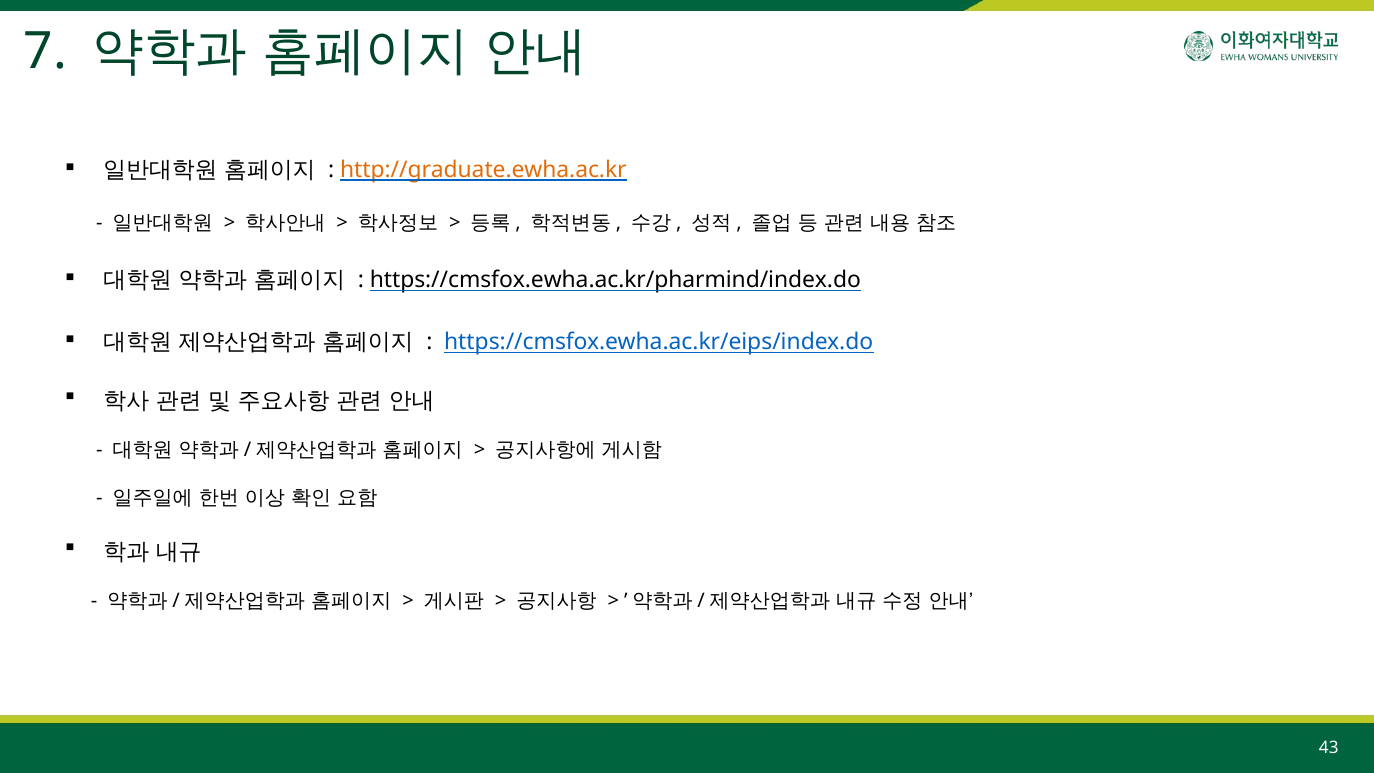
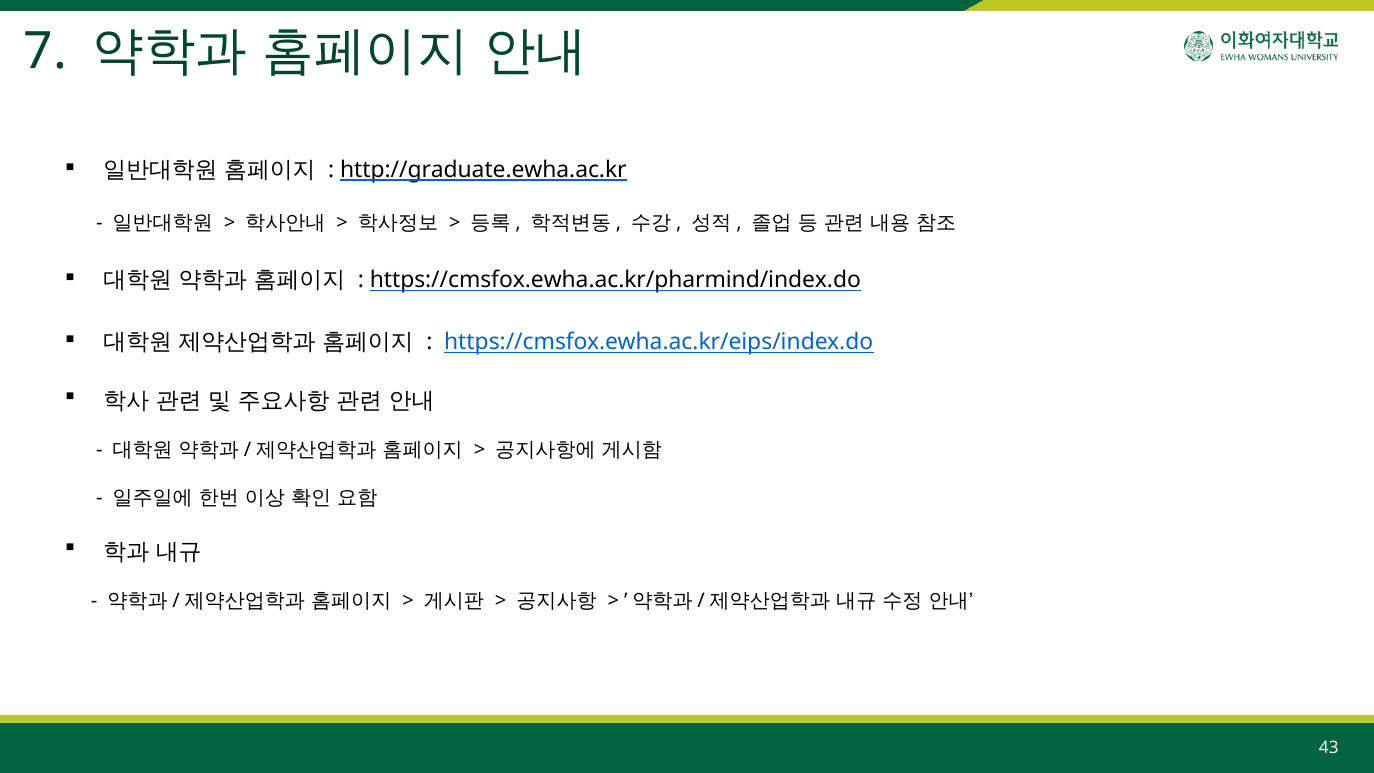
http://graduate.ewha.ac.kr colour: orange -> black
